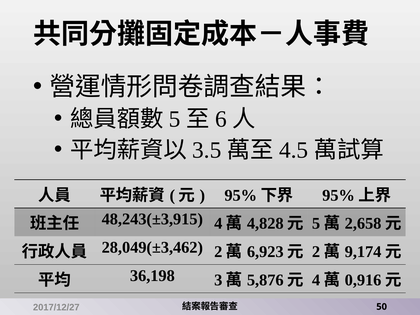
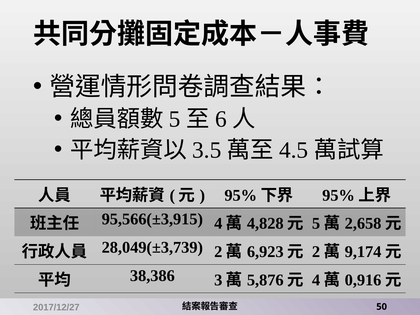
48,243(±3,915: 48,243(±3,915 -> 95,566(±3,915
28,049(±3,462: 28,049(±3,462 -> 28,049(±3,739
36,198: 36,198 -> 38,386
